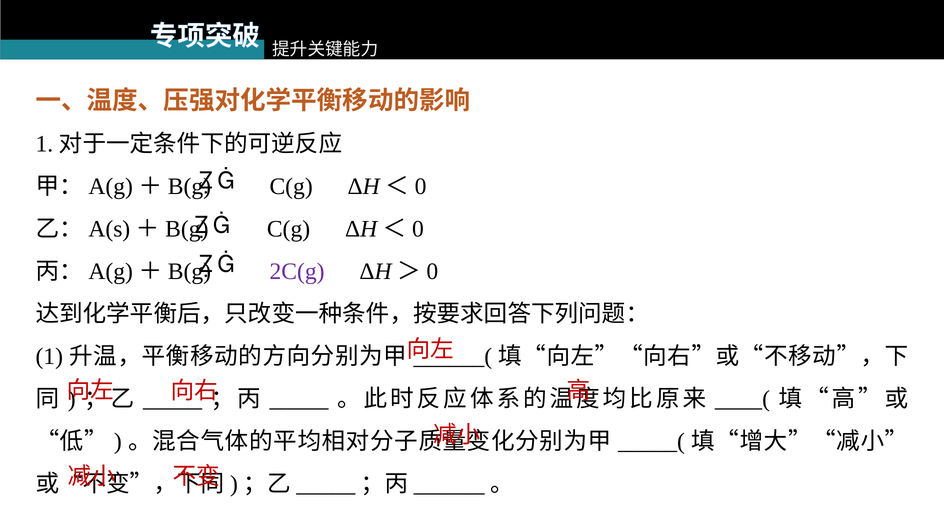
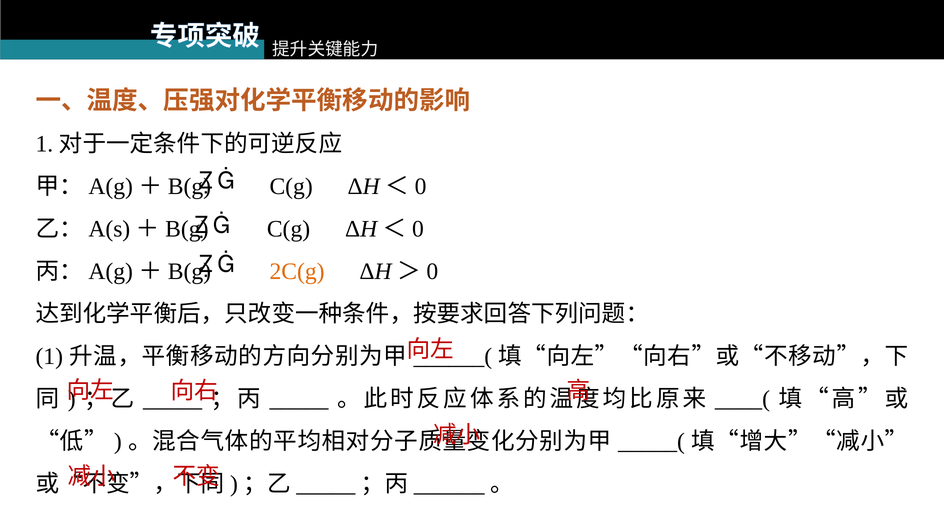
2C(g colour: purple -> orange
